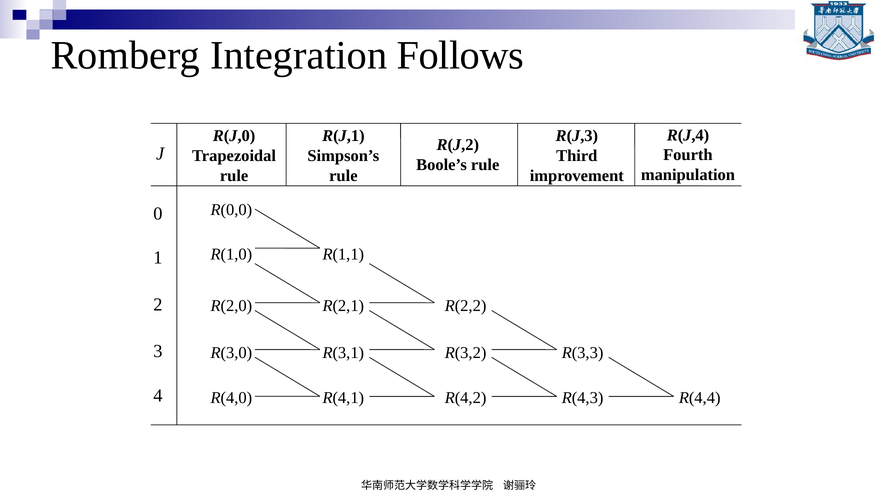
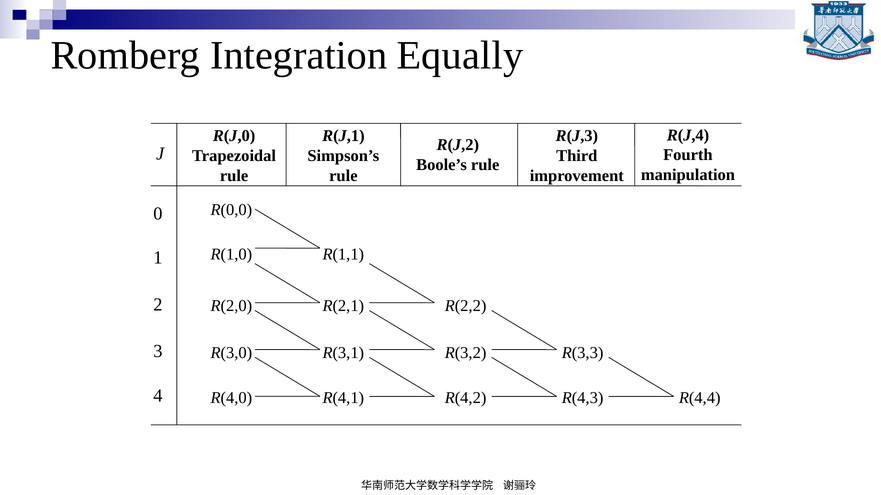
Follows: Follows -> Equally
